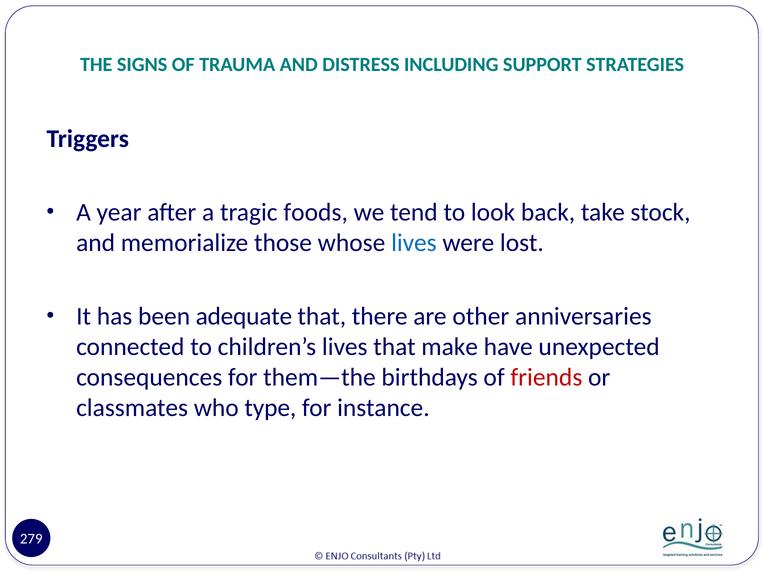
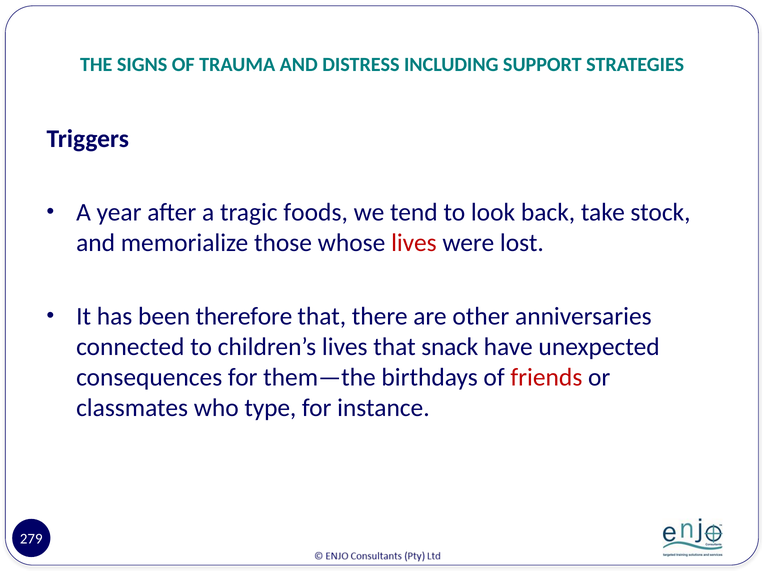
lives at (414, 243) colour: blue -> red
adequate: adequate -> therefore
make: make -> snack
